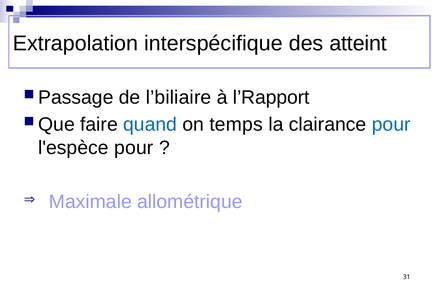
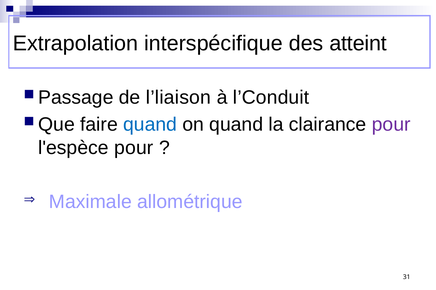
l’biliaire: l’biliaire -> l’liaison
l’Rapport: l’Rapport -> l’Conduit
on temps: temps -> quand
pour at (391, 125) colour: blue -> purple
